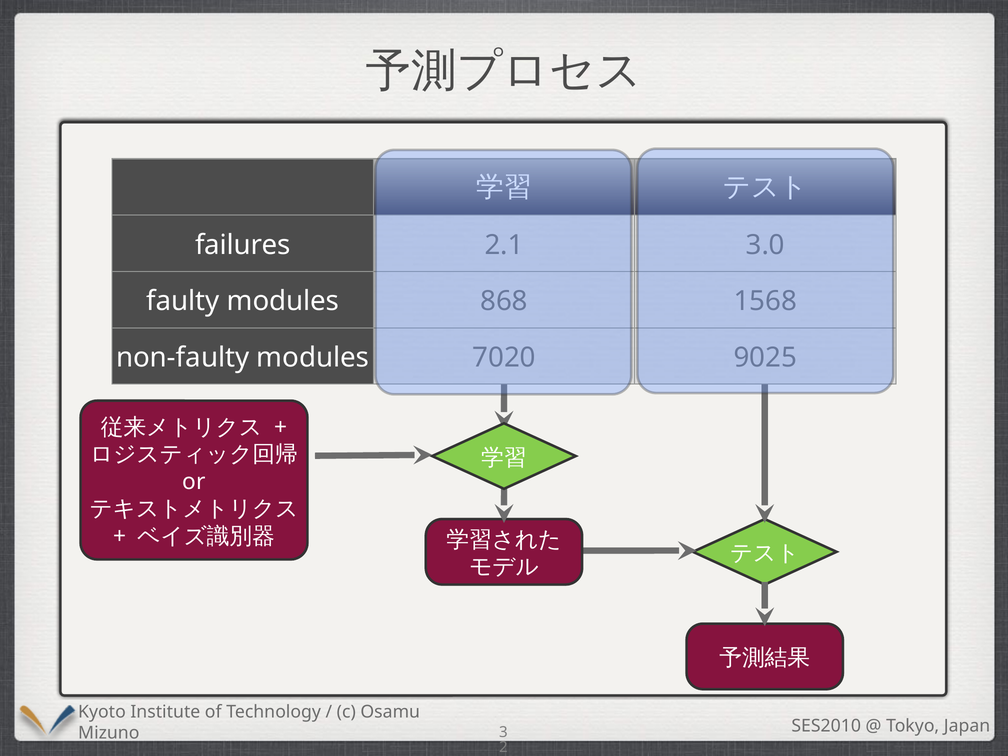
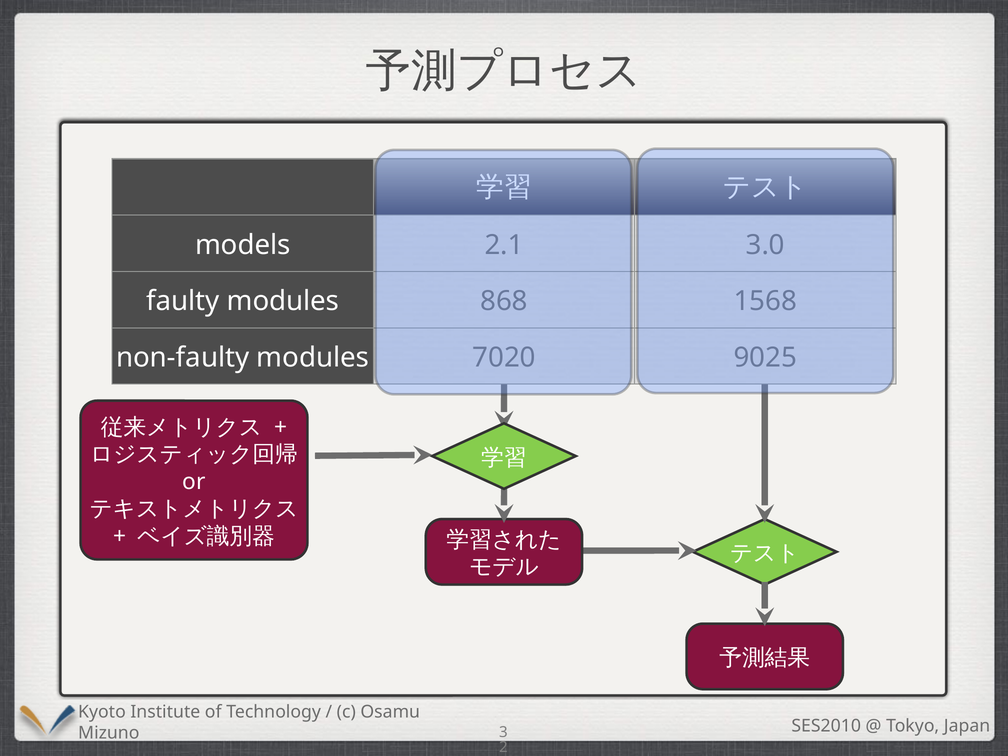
failures: failures -> models
